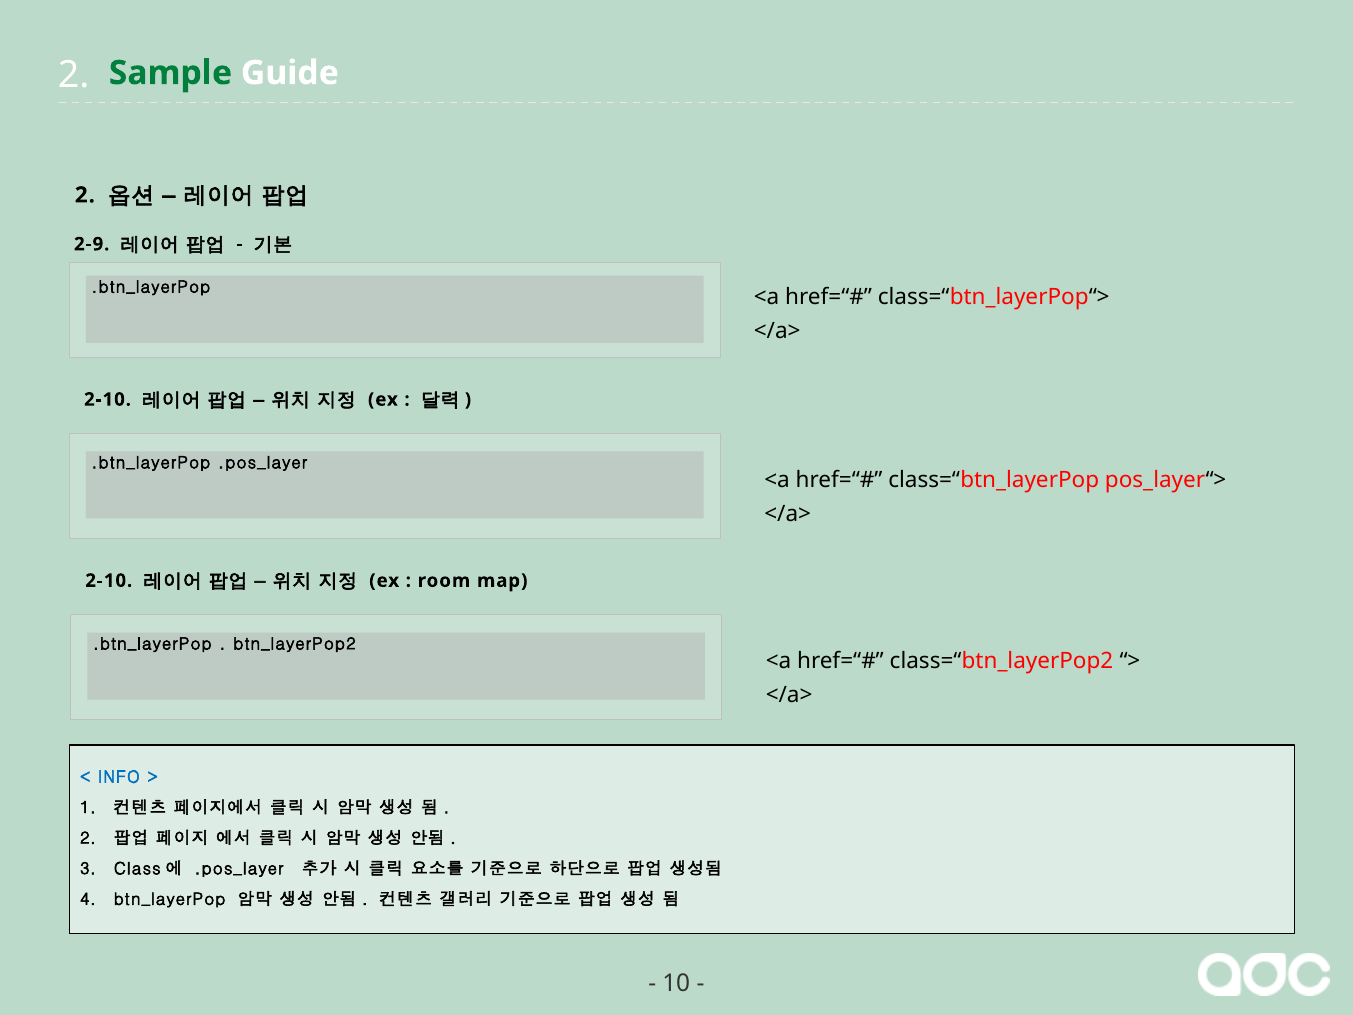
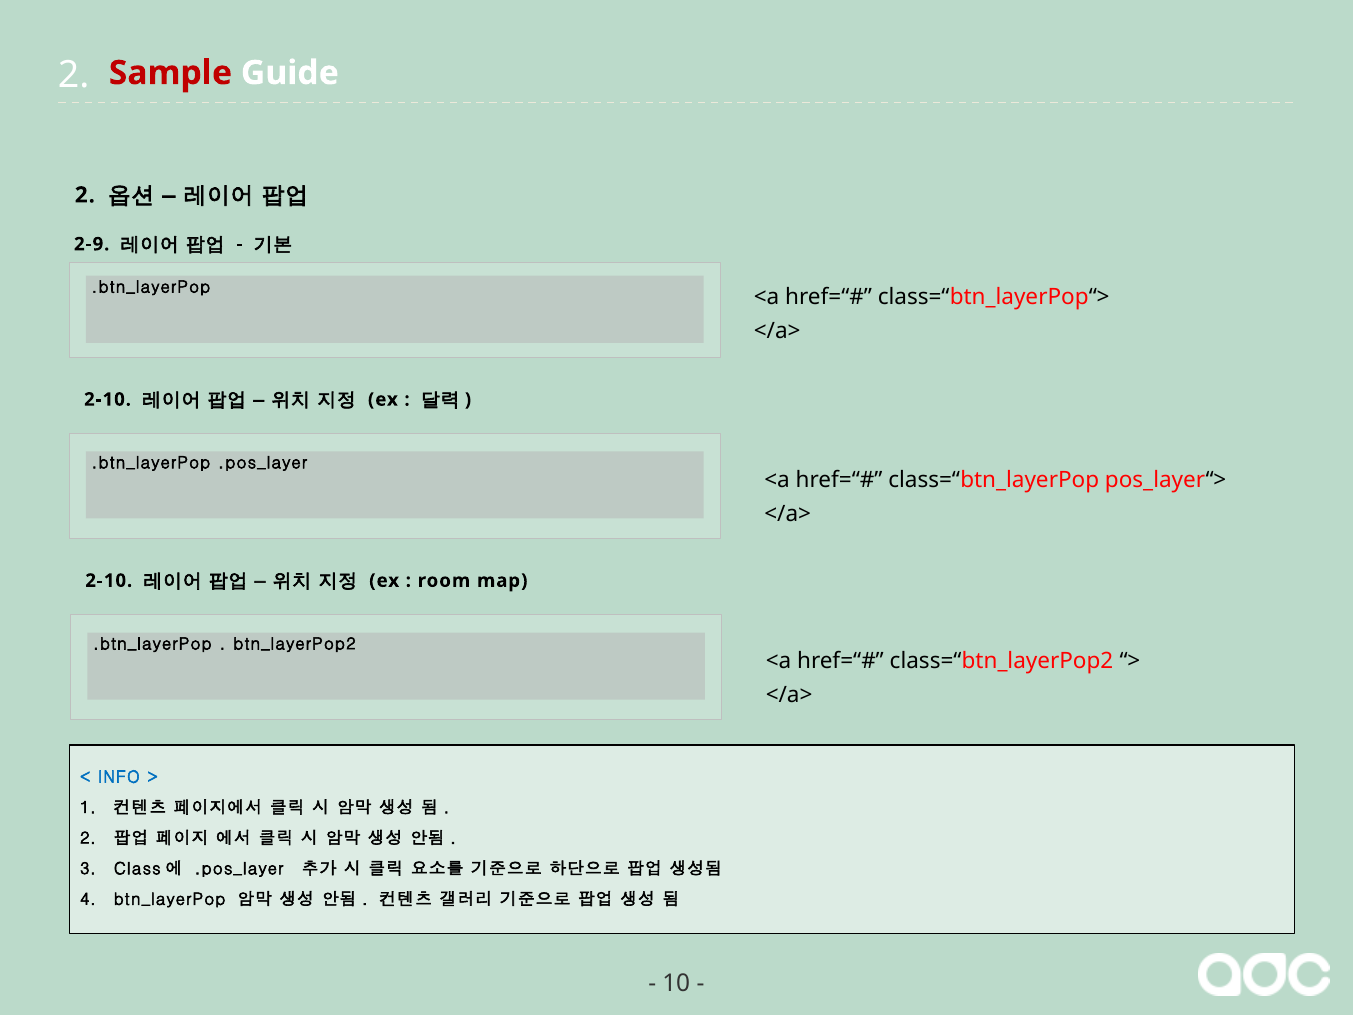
Sample colour: green -> red
